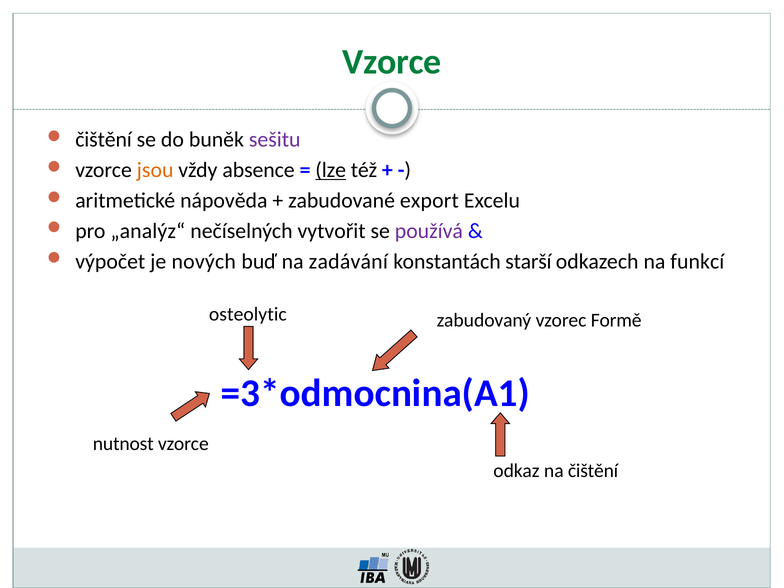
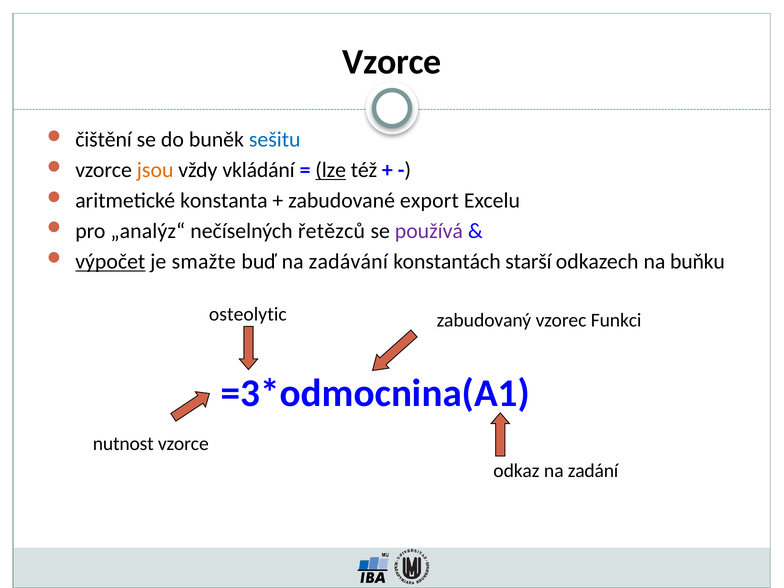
Vzorce at (392, 62) colour: green -> black
sešitu colour: purple -> blue
absence: absence -> vkládání
nápověda: nápověda -> konstanta
vytvořit: vytvořit -> řetězců
výpočet underline: none -> present
nových: nových -> smažte
funkcí: funkcí -> buňku
Formě: Formě -> Funkci
na čištění: čištění -> zadání
